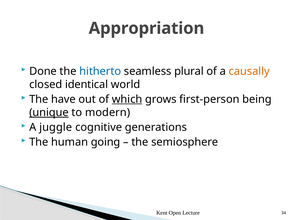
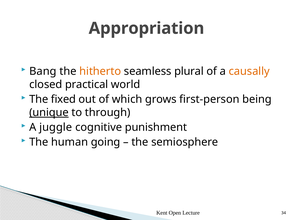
Done: Done -> Bang
hitherto colour: blue -> orange
identical: identical -> practical
have: have -> fixed
which underline: present -> none
modern: modern -> through
generations: generations -> punishment
